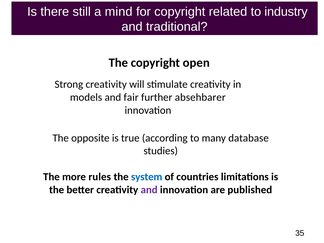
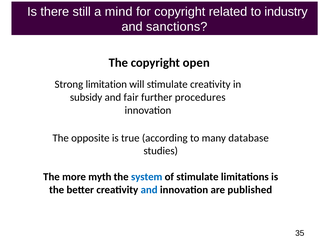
traditional: traditional -> sanctions
Strong creativity: creativity -> limitation
models: models -> subsidy
absehbarer: absehbarer -> procedures
rules: rules -> myth
of countries: countries -> stimulate
and at (149, 190) colour: purple -> blue
